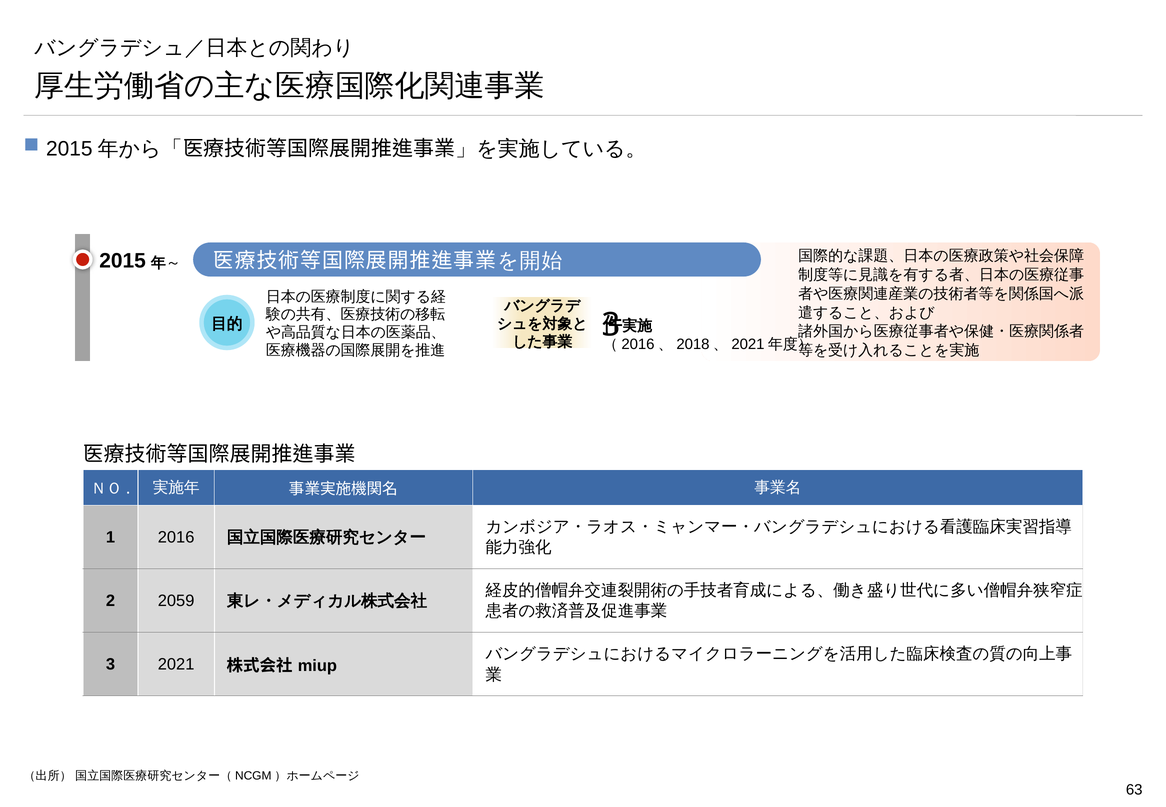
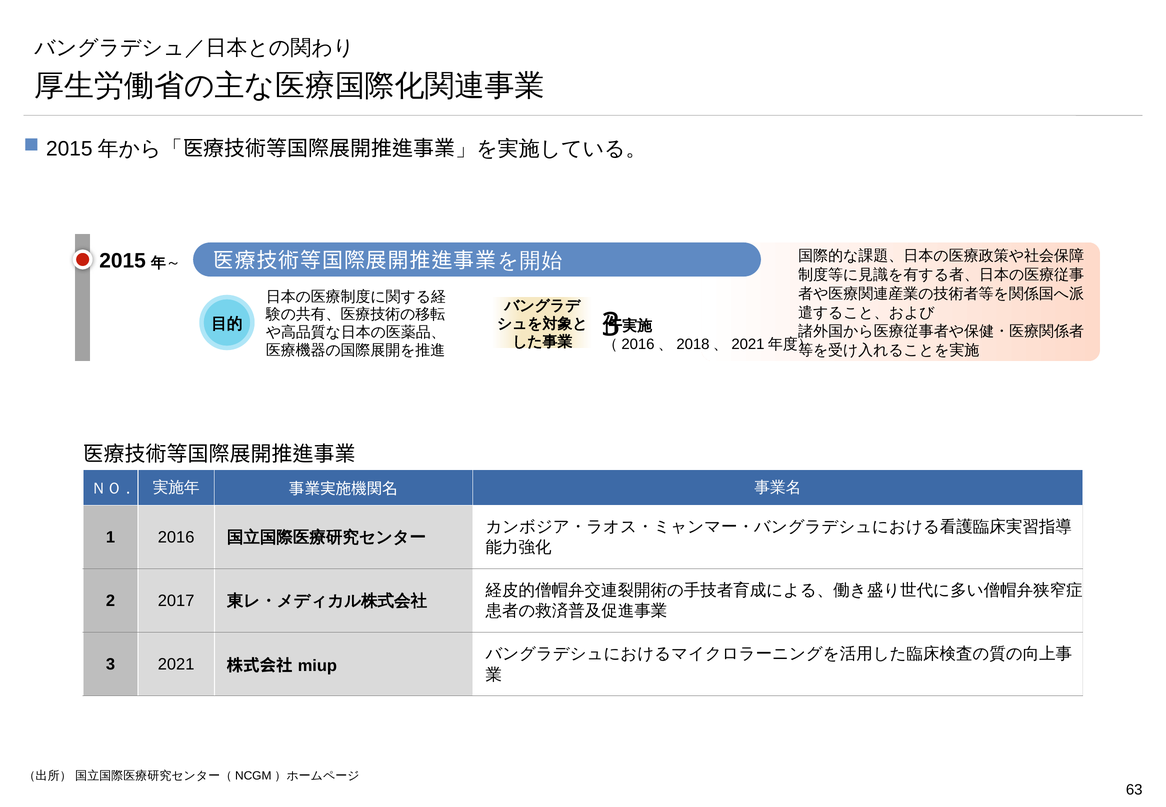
2059: 2059 -> 2017
